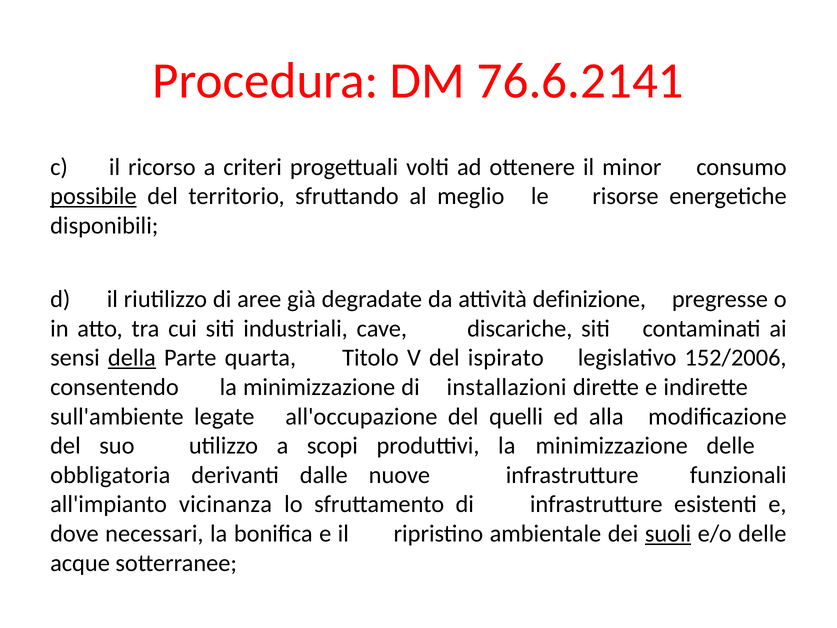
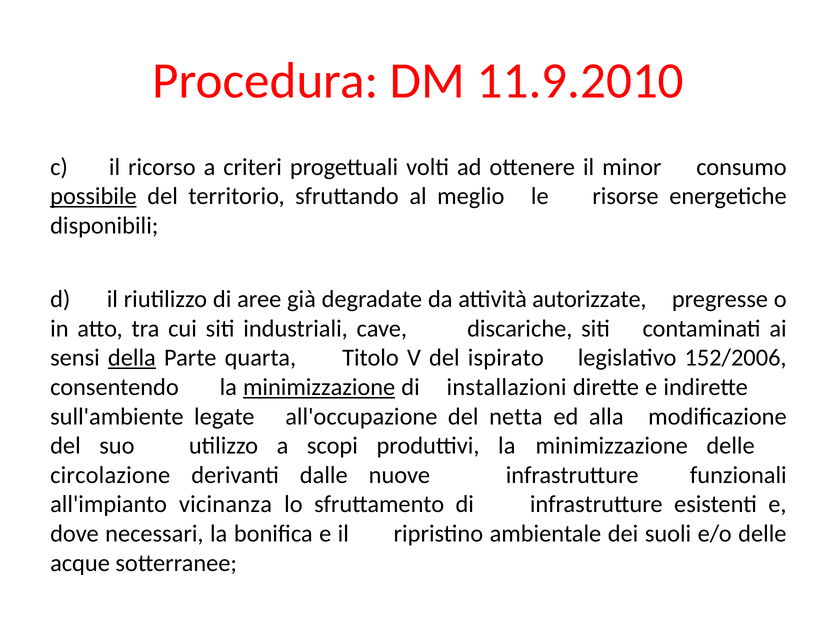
76.6.2141: 76.6.2141 -> 11.9.2010
definizione: definizione -> autorizzate
minimizzazione at (319, 387) underline: none -> present
quelli: quelli -> netta
obbligatoria: obbligatoria -> circolazione
suoli underline: present -> none
